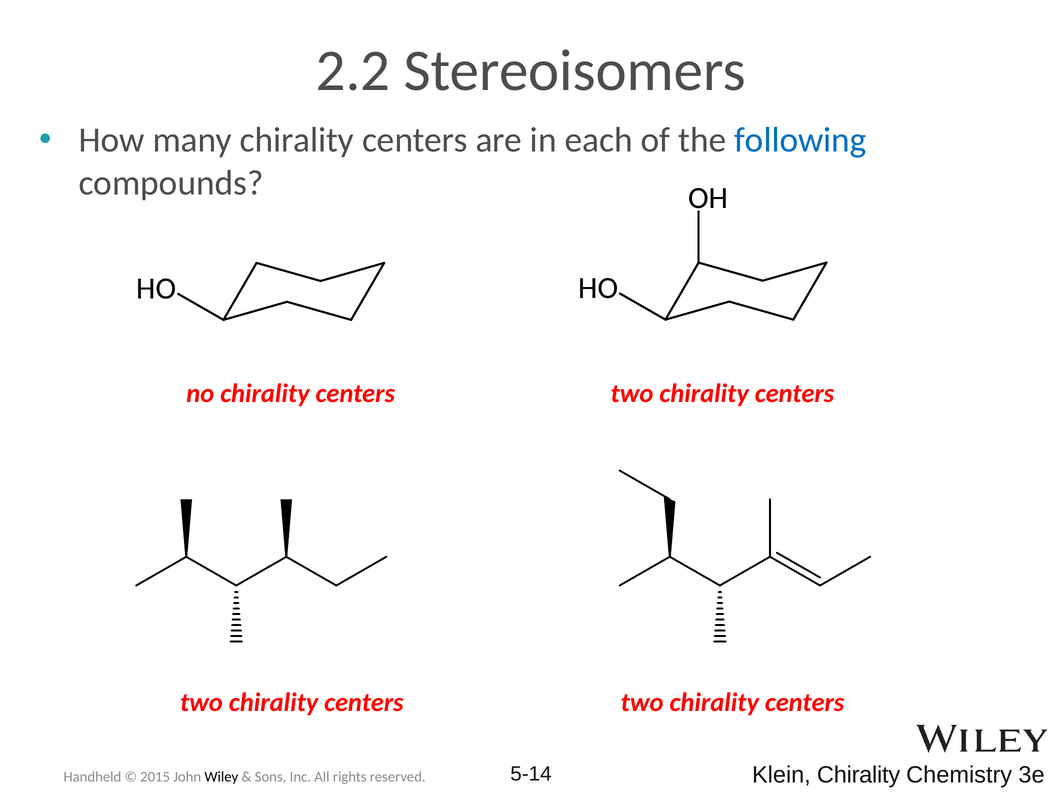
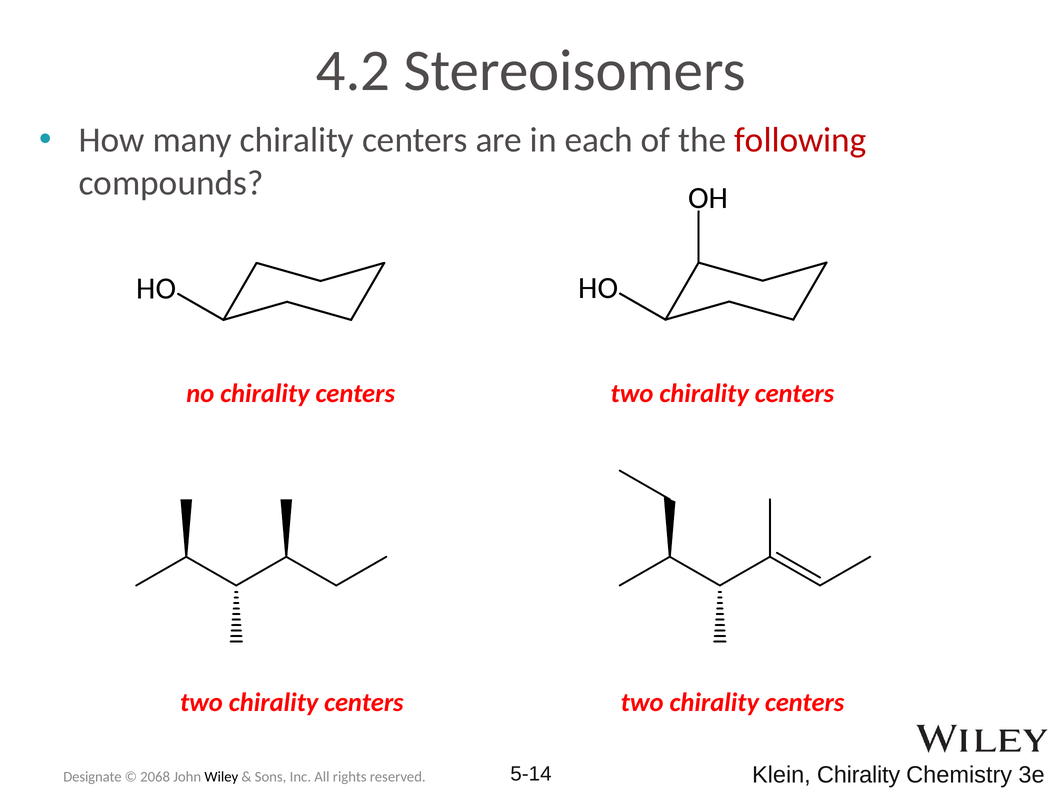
2.2: 2.2 -> 4.2
following colour: blue -> red
Handheld: Handheld -> Designate
2015: 2015 -> 2068
